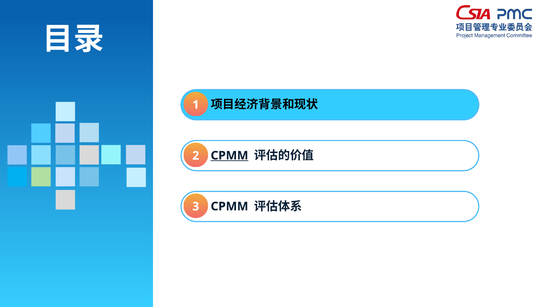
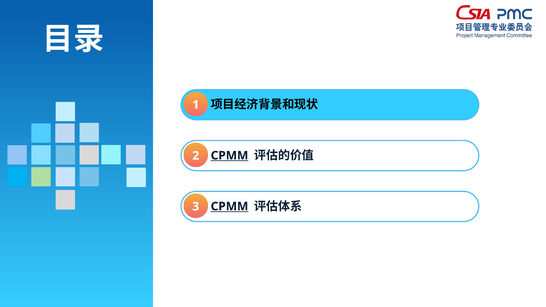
CPMM at (229, 206) underline: none -> present
